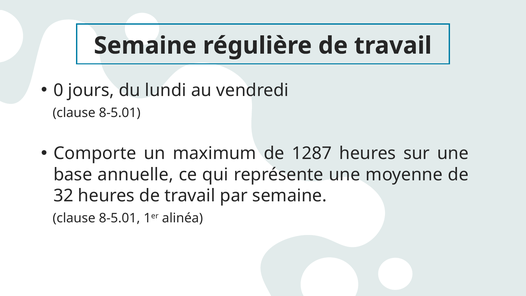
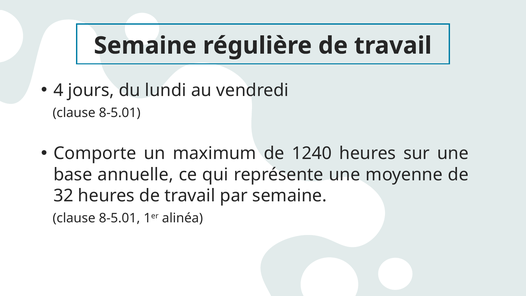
0: 0 -> 4
1287: 1287 -> 1240
